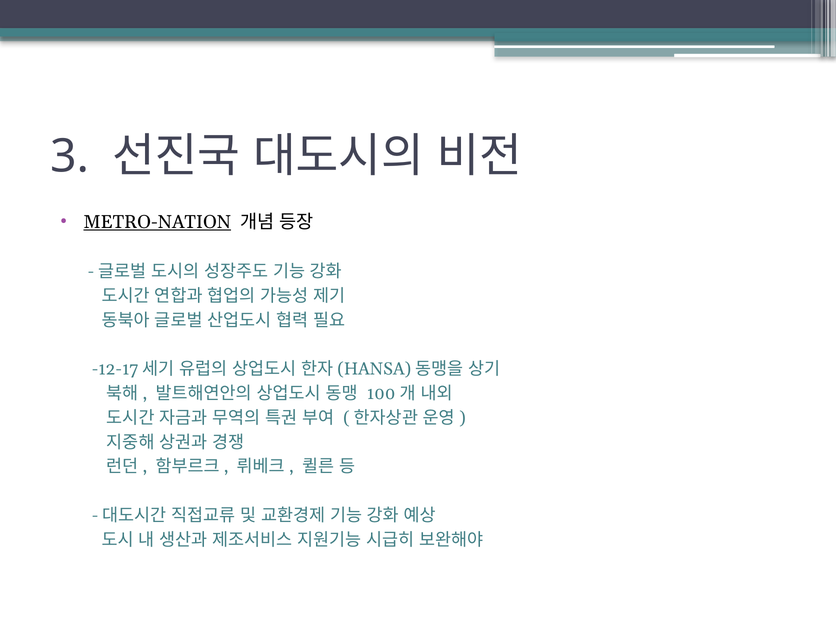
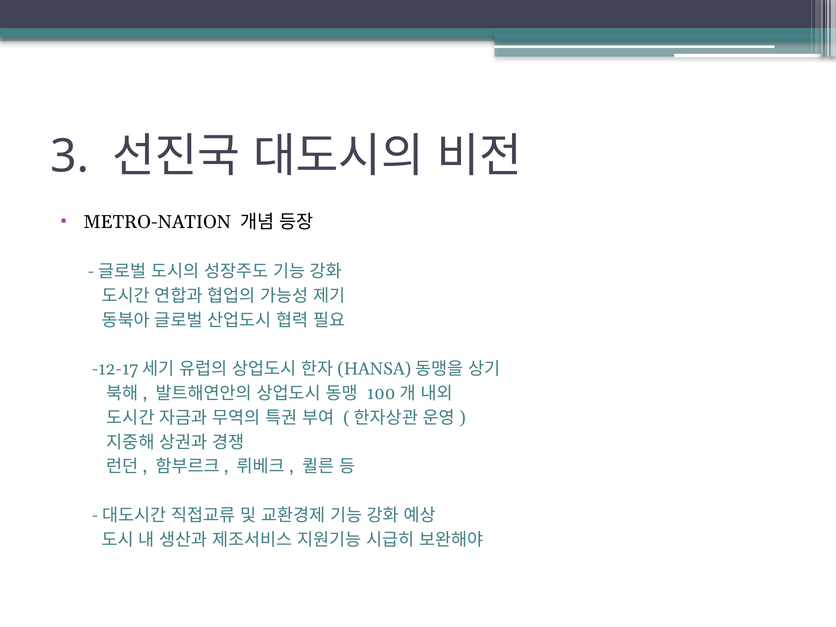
METRO-NATION underline: present -> none
